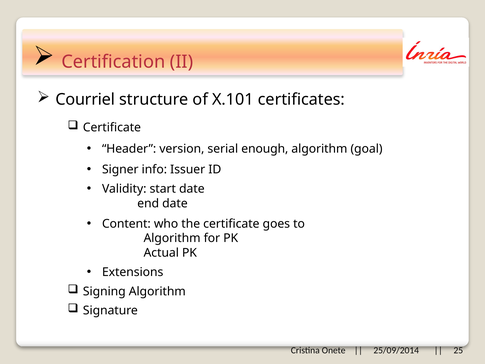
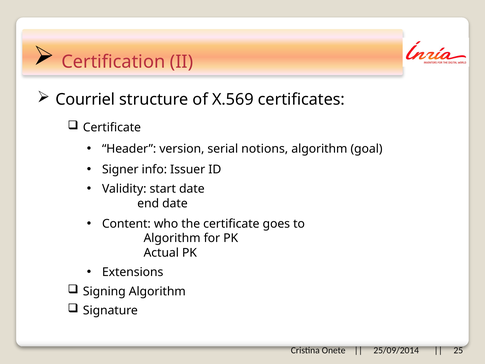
X.101: X.101 -> X.569
enough: enough -> notions
